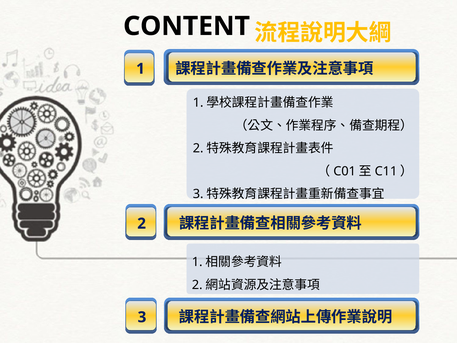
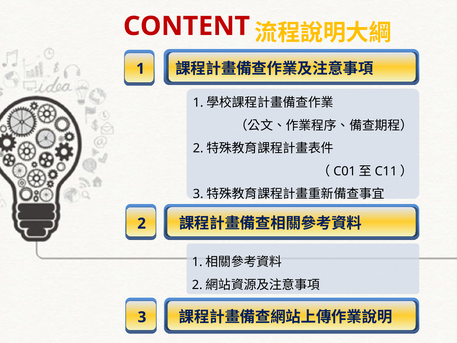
CONTENT colour: black -> red
